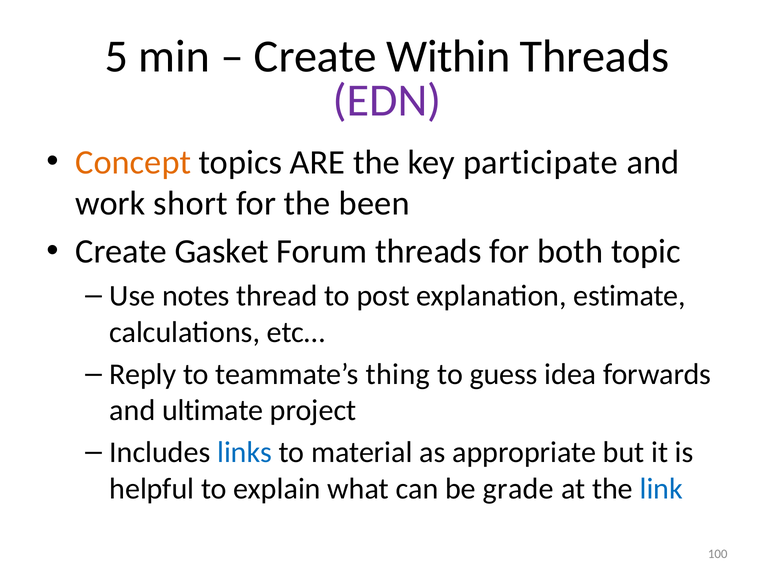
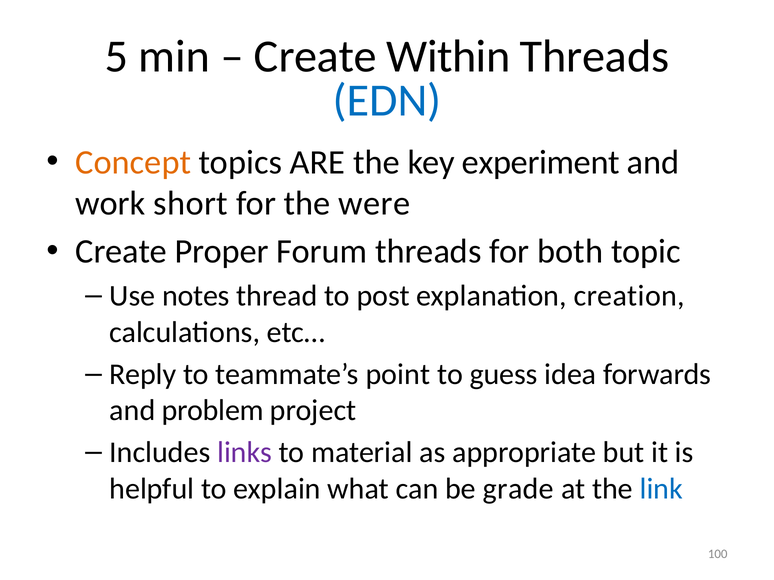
EDN colour: purple -> blue
participate: participate -> experiment
been: been -> were
Gasket: Gasket -> Proper
estimate: estimate -> creation
thing: thing -> point
ultimate: ultimate -> problem
links colour: blue -> purple
